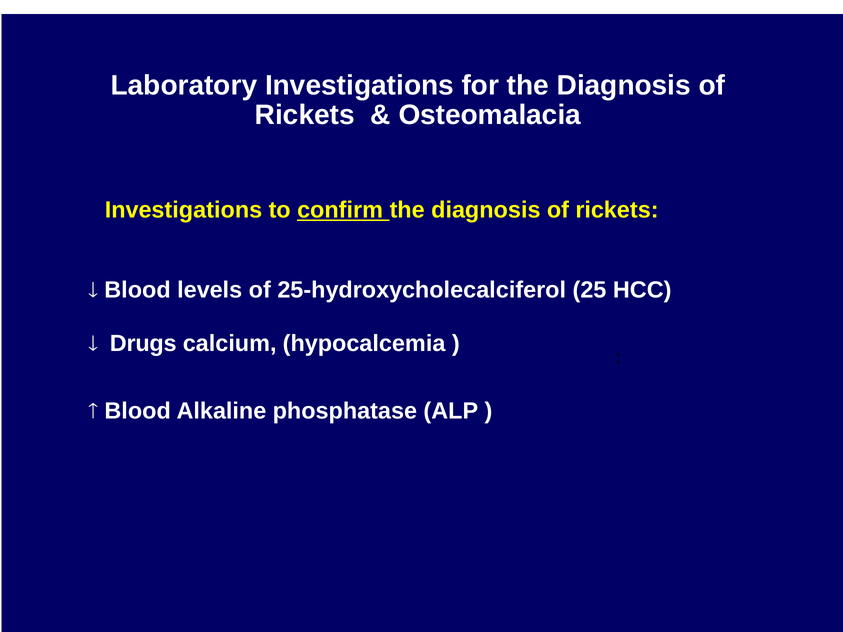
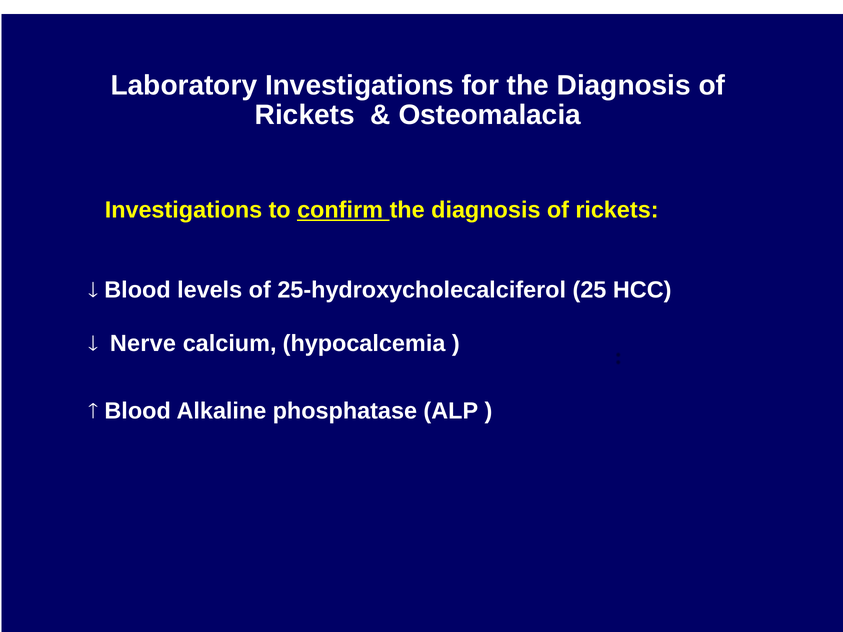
Drugs: Drugs -> Nerve
